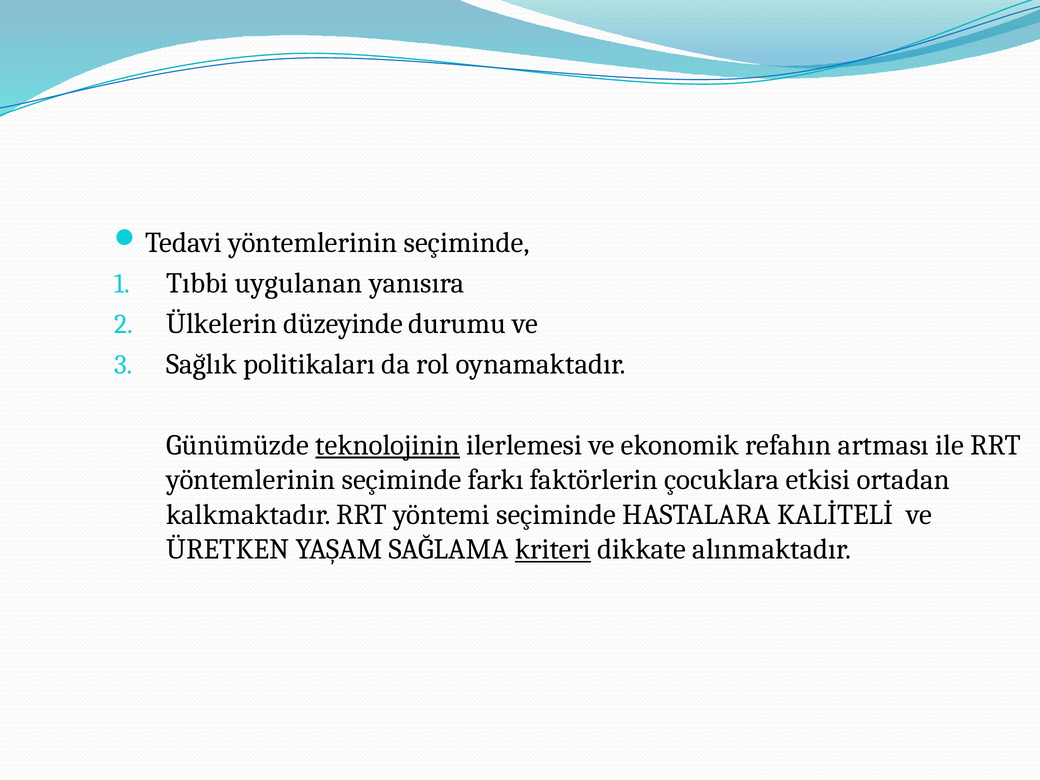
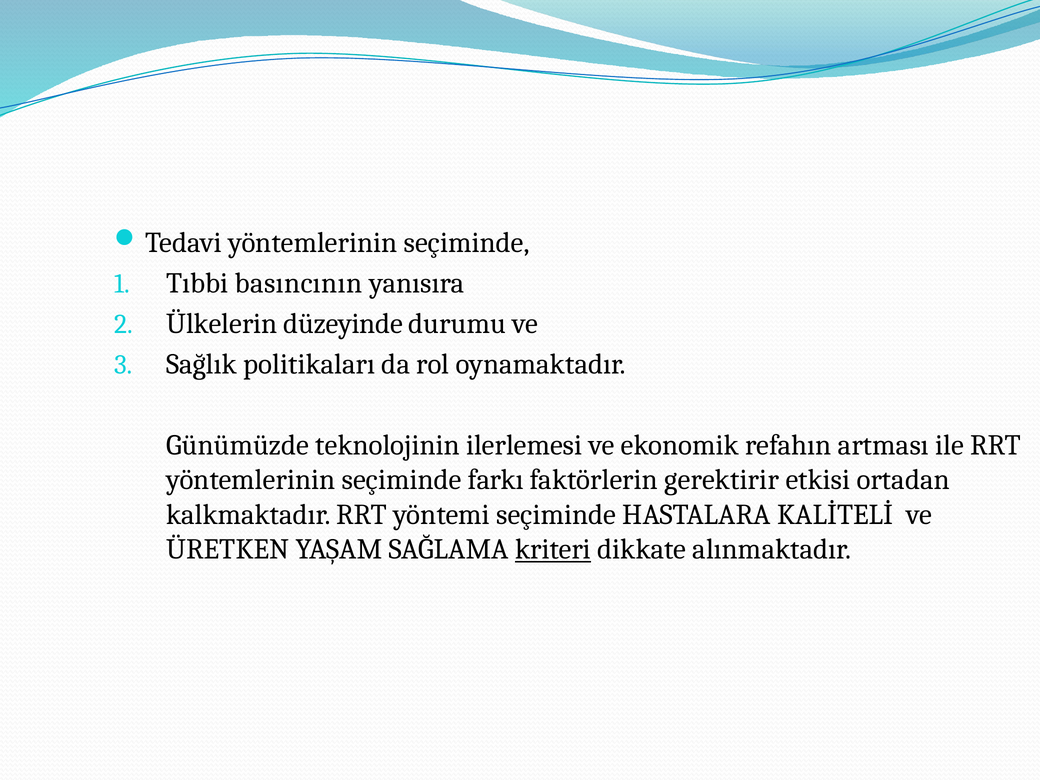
uygulanan: uygulanan -> basıncının
teknolojinin underline: present -> none
çocuklara: çocuklara -> gerektirir
